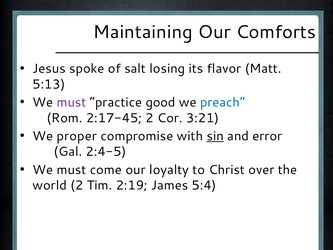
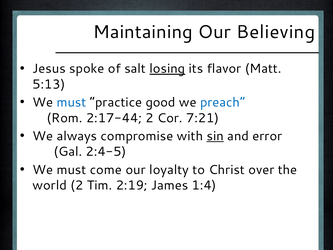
Comforts: Comforts -> Believing
losing underline: none -> present
must at (71, 102) colour: purple -> blue
2:17-45: 2:17-45 -> 2:17-44
3:21: 3:21 -> 7:21
proper: proper -> always
5:4: 5:4 -> 1:4
